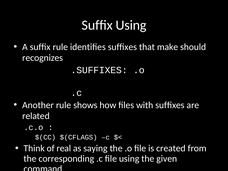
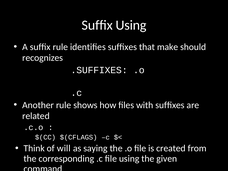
real: real -> will
